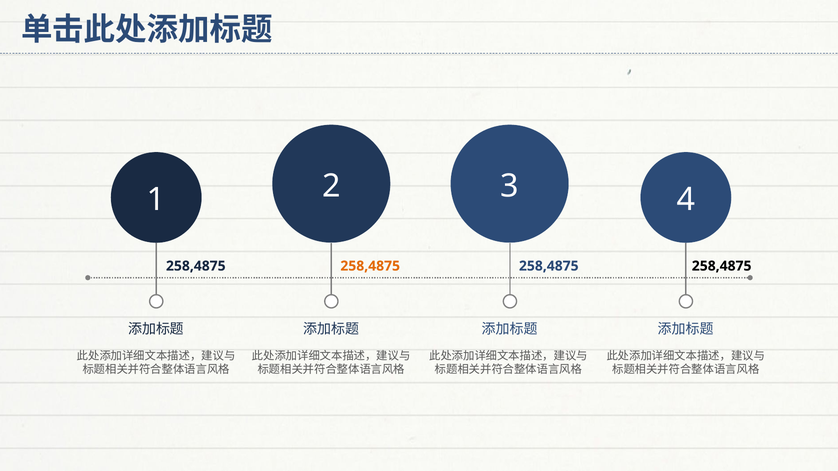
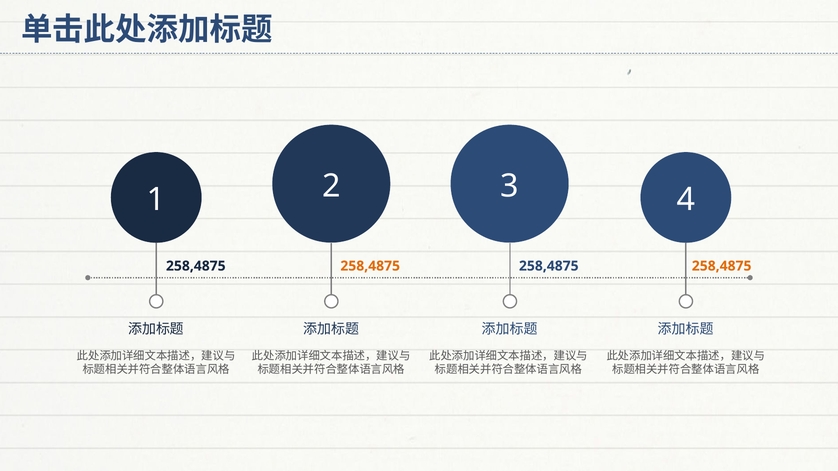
258,4875 at (722, 266) colour: black -> orange
